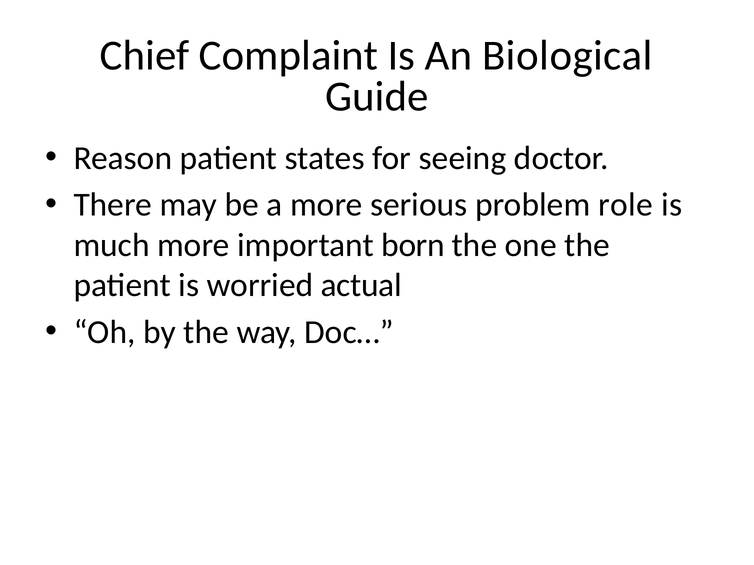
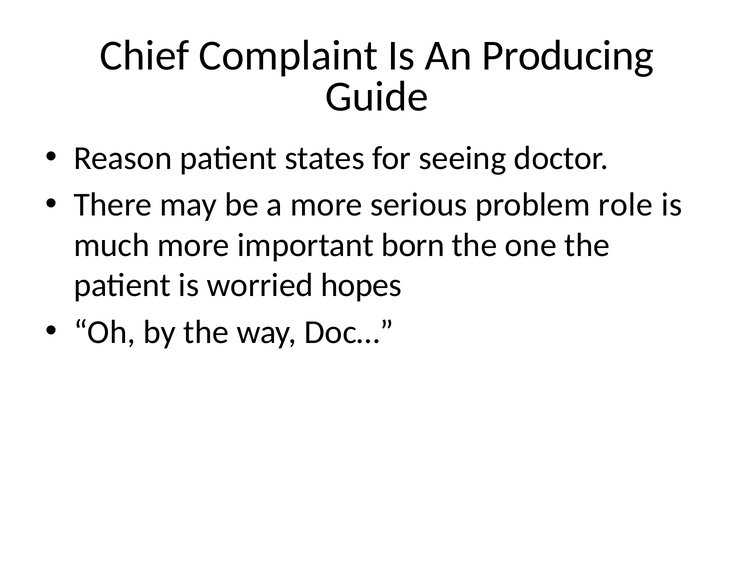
Biological: Biological -> Producing
actual: actual -> hopes
